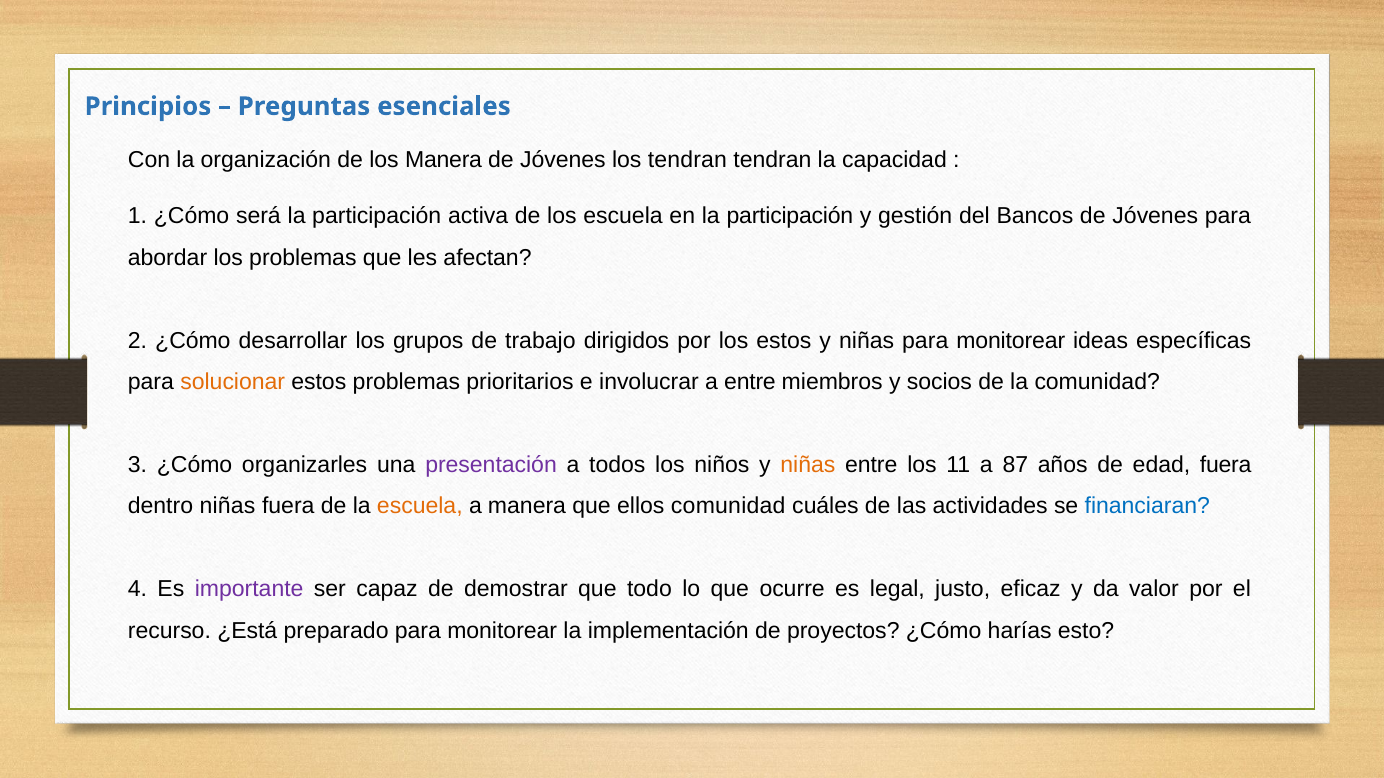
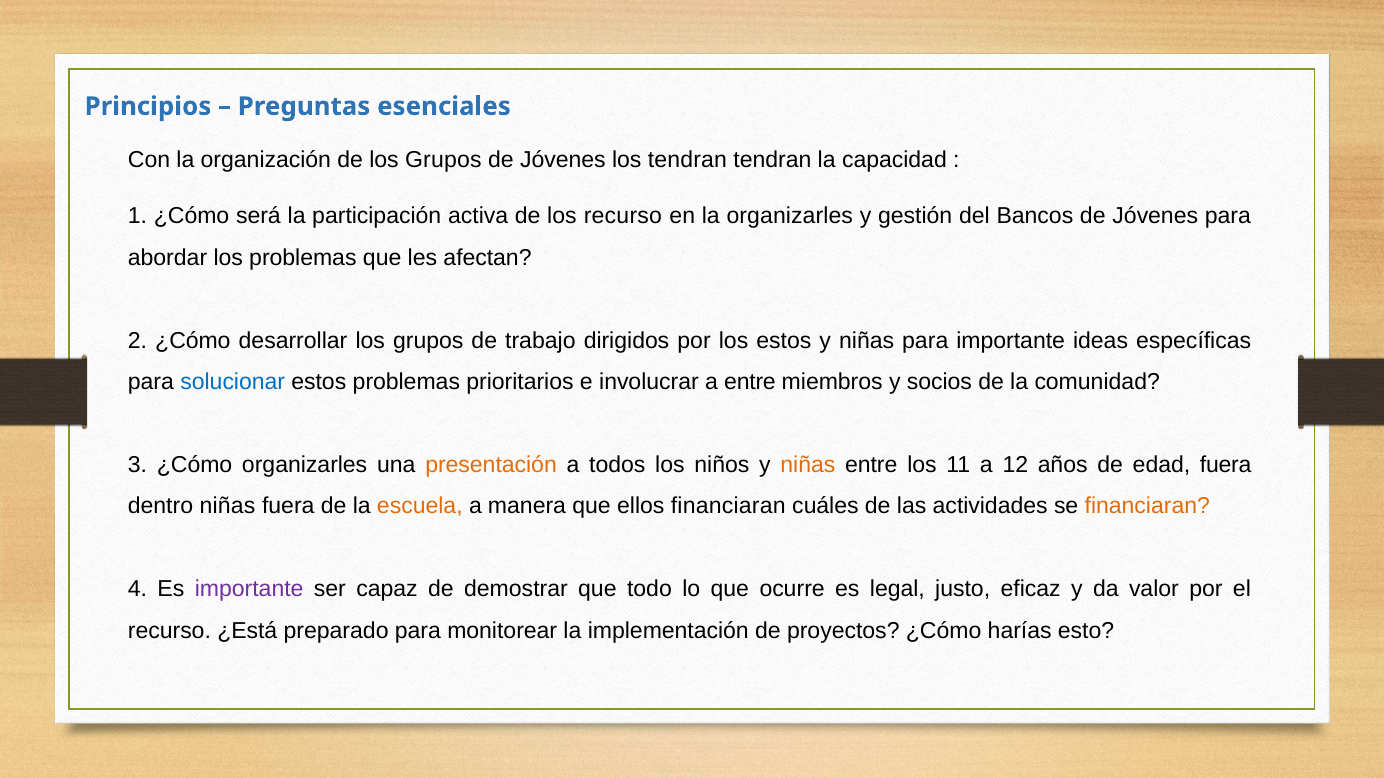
de los Manera: Manera -> Grupos
los escuela: escuela -> recurso
en la participación: participación -> organizarles
niñas para monitorear: monitorear -> importante
solucionar colour: orange -> blue
presentación colour: purple -> orange
87: 87 -> 12
ellos comunidad: comunidad -> financiaran
financiaran at (1147, 507) colour: blue -> orange
